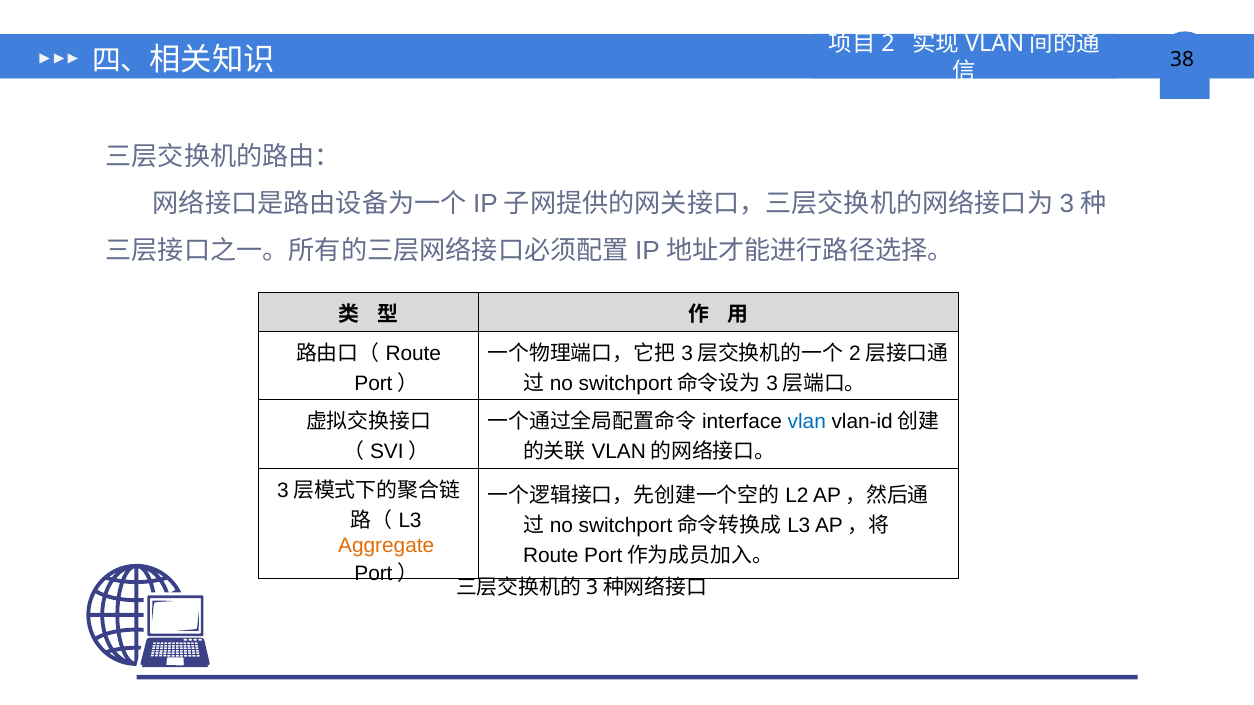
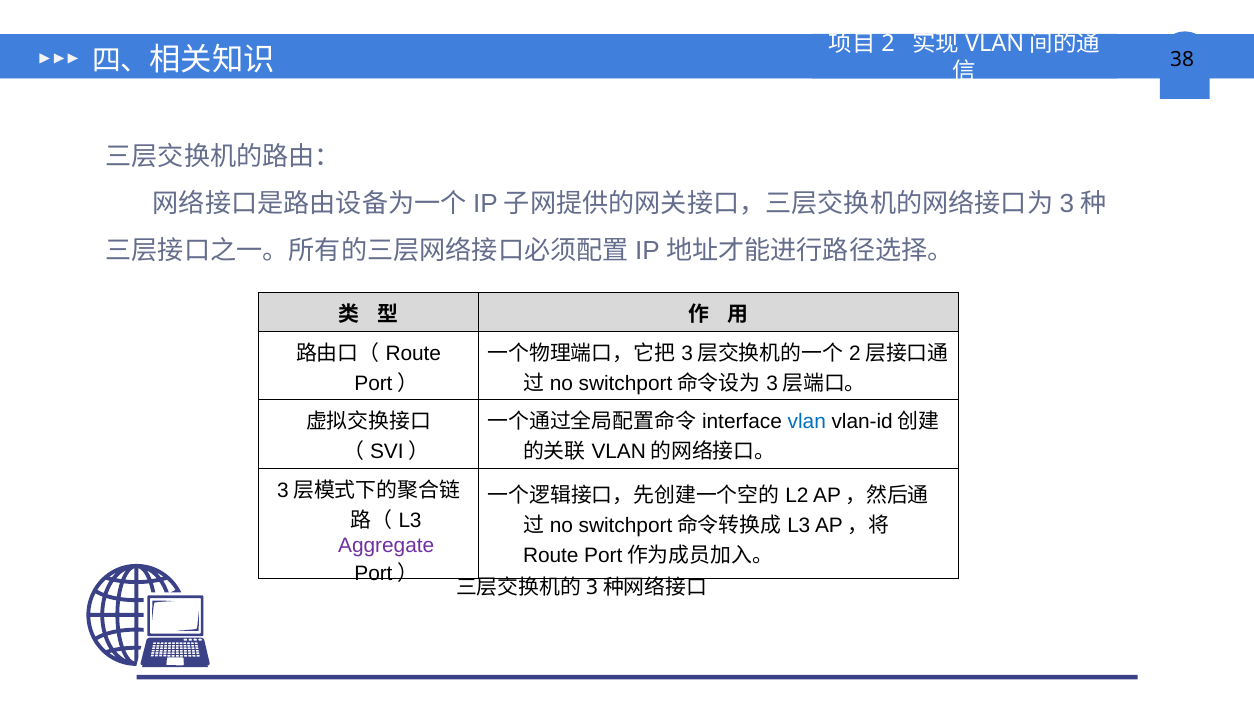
Aggregate colour: orange -> purple
